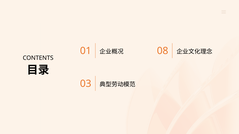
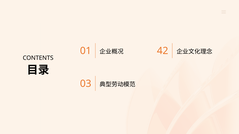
08: 08 -> 42
